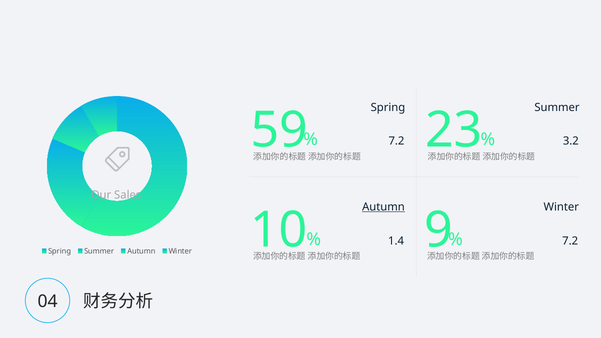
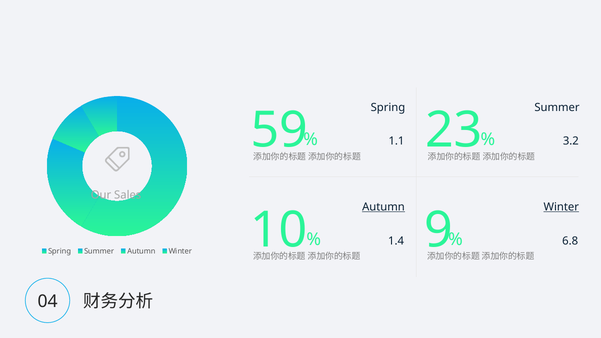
7.2 at (396, 141): 7.2 -> 1.1
Winter at (561, 207) underline: none -> present
7.2 at (570, 241): 7.2 -> 6.8
